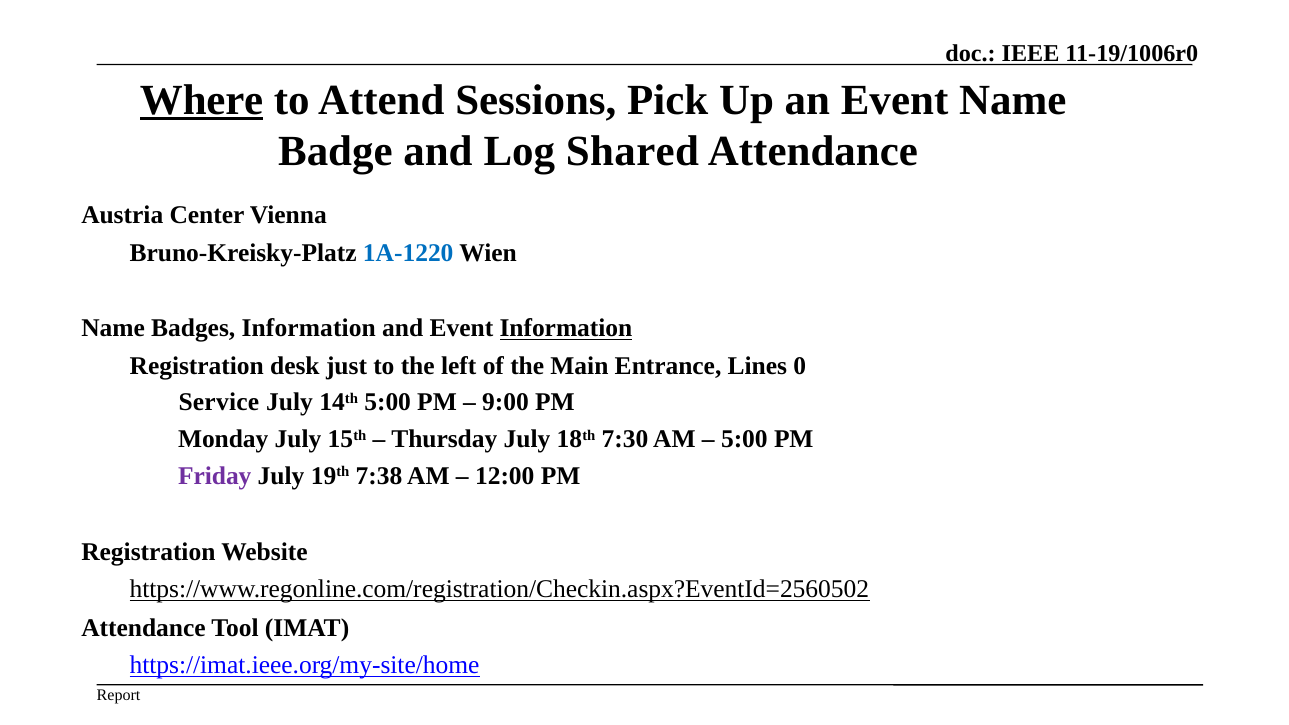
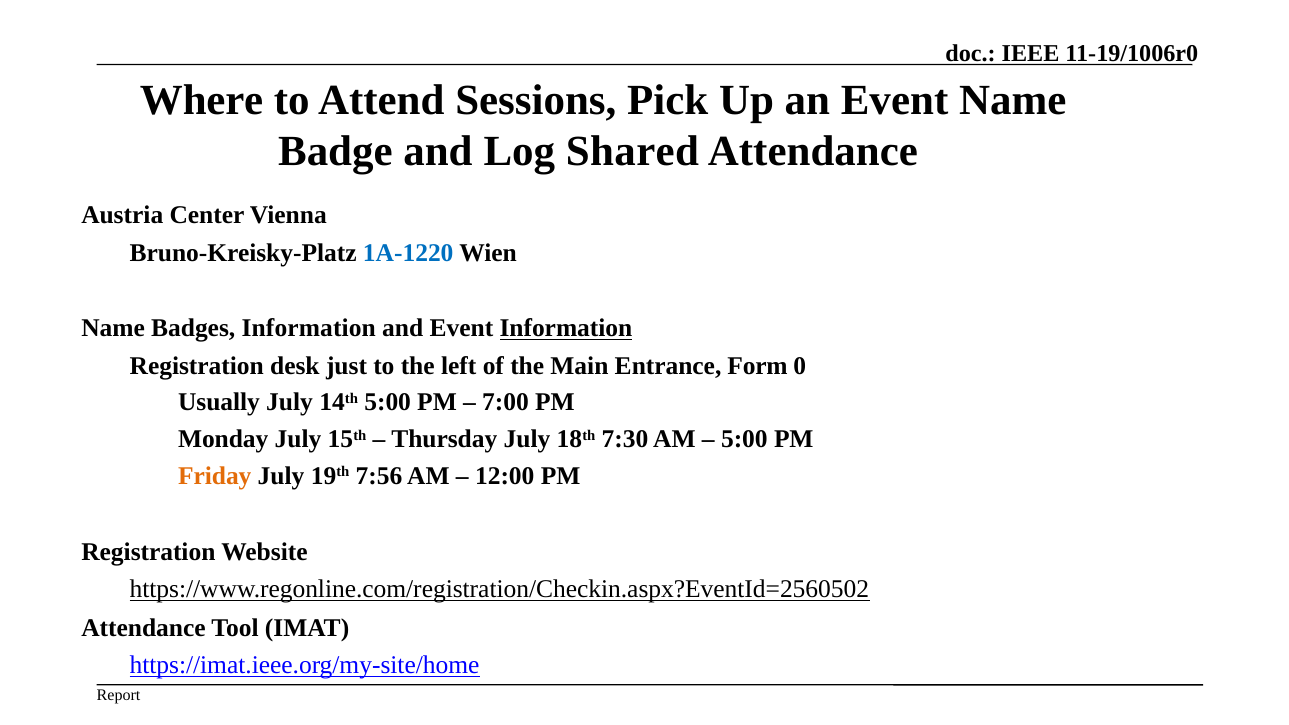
Where underline: present -> none
Lines: Lines -> Form
Service: Service -> Usually
9:00: 9:00 -> 7:00
Friday colour: purple -> orange
7:38: 7:38 -> 7:56
